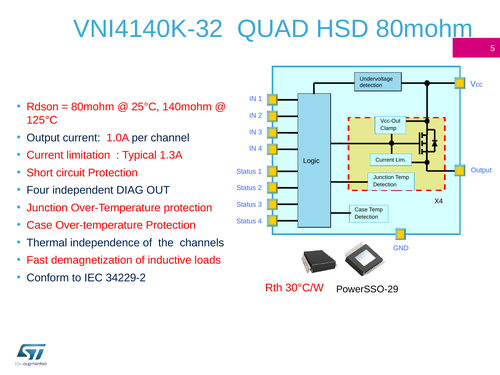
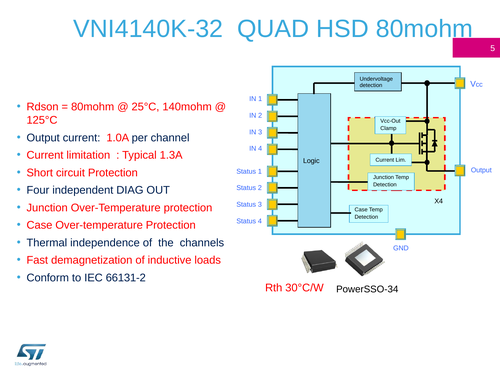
34229-2: 34229-2 -> 66131-2
PowerSSO-29: PowerSSO-29 -> PowerSSO-34
